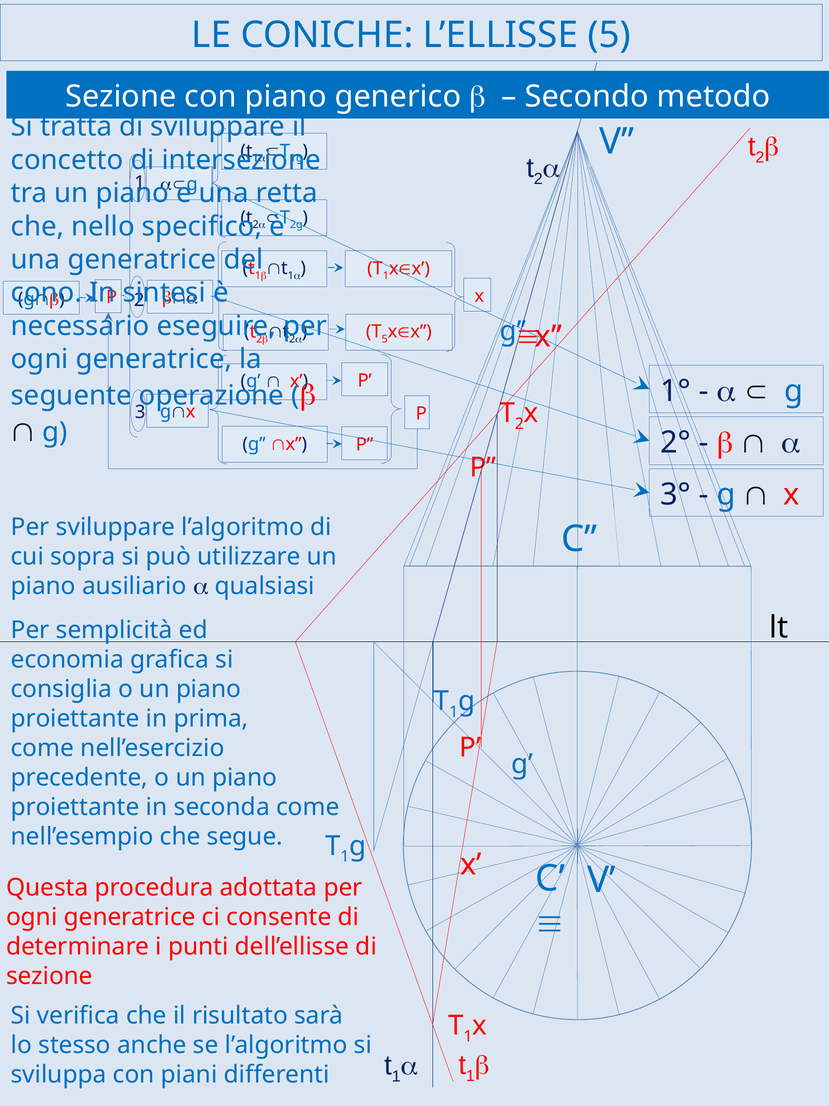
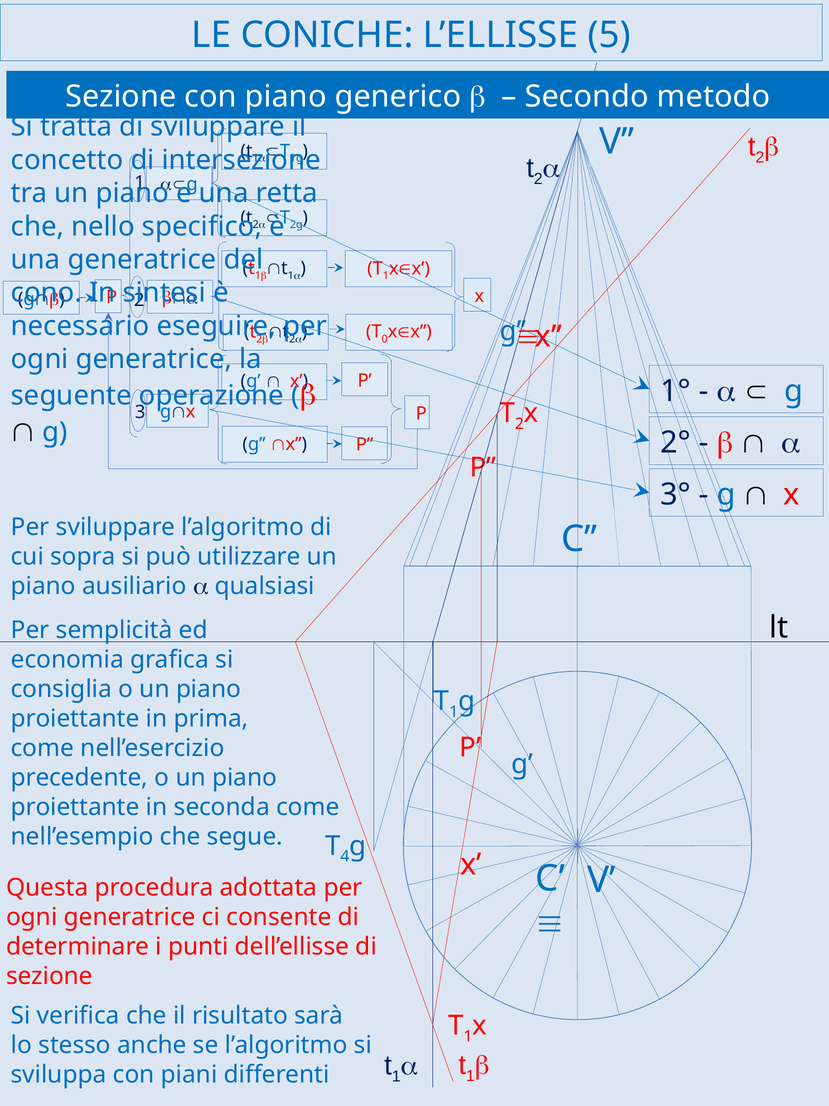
5 at (385, 339): 5 -> 0
1 at (345, 856): 1 -> 4
